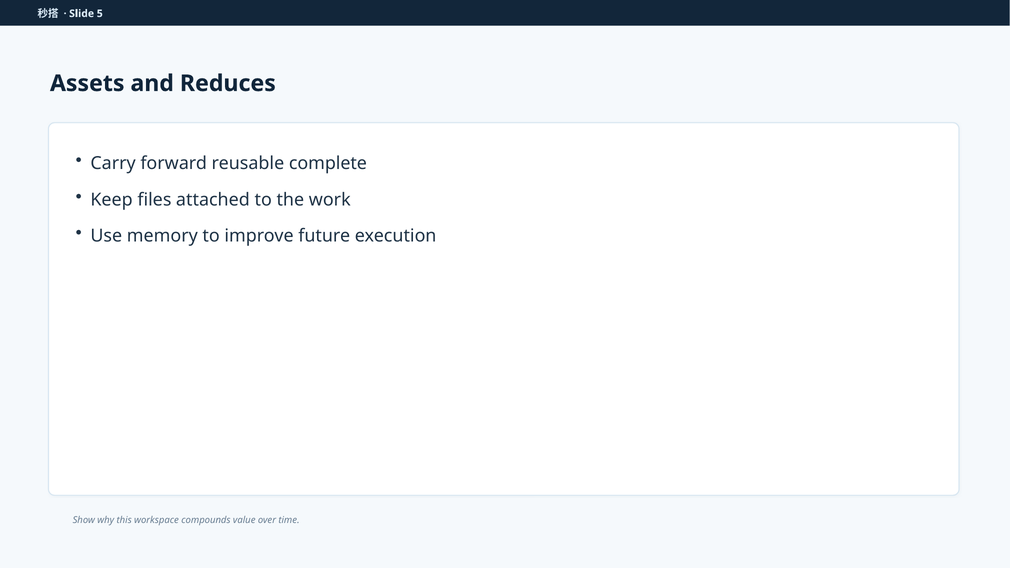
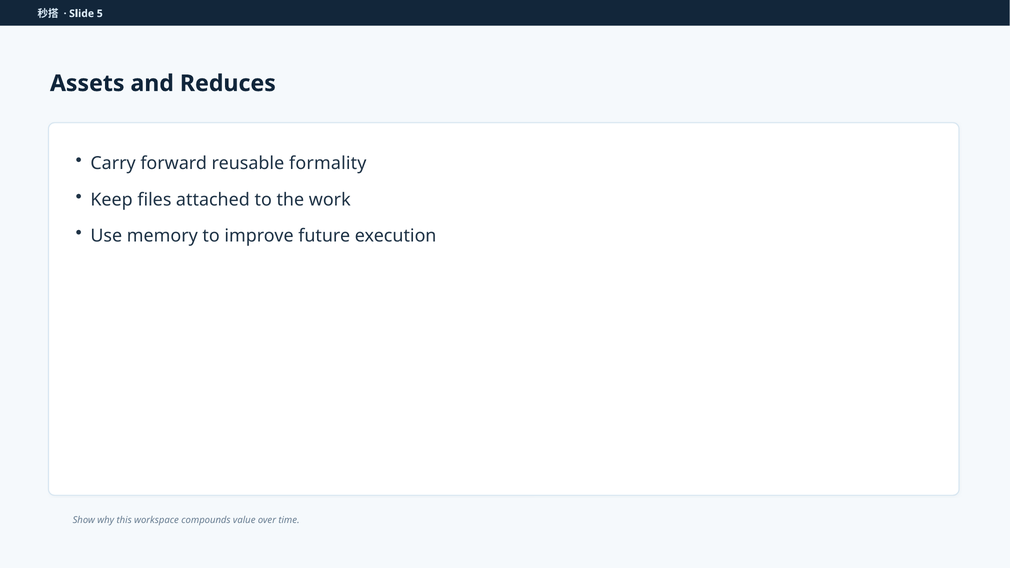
complete: complete -> formality
